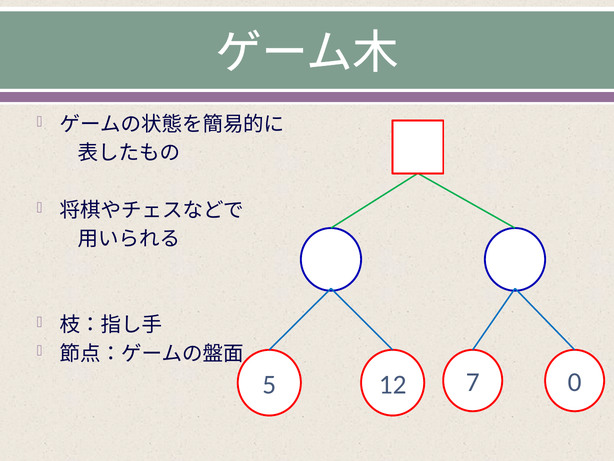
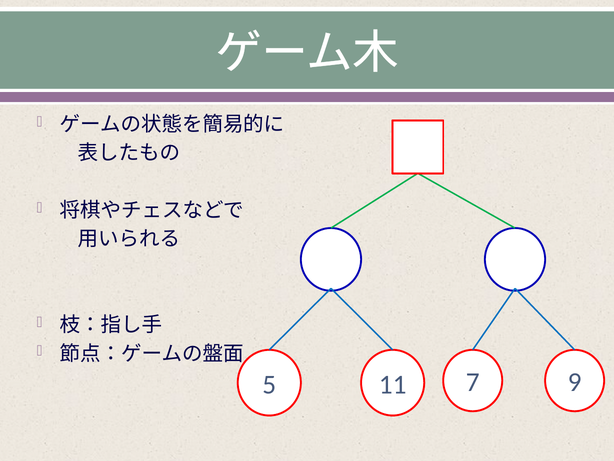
12: 12 -> 11
0: 0 -> 9
